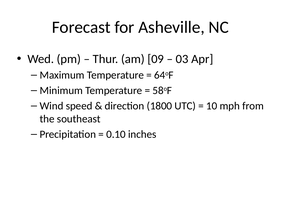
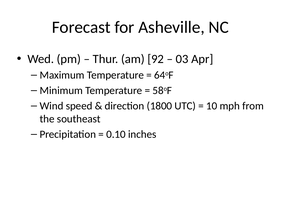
09: 09 -> 92
